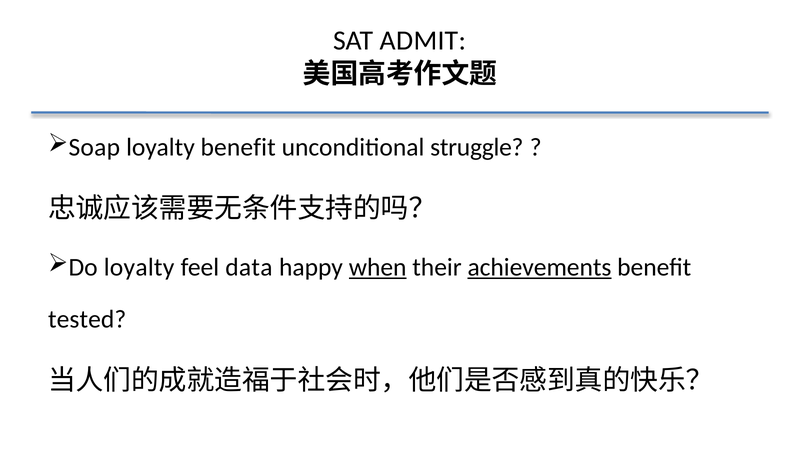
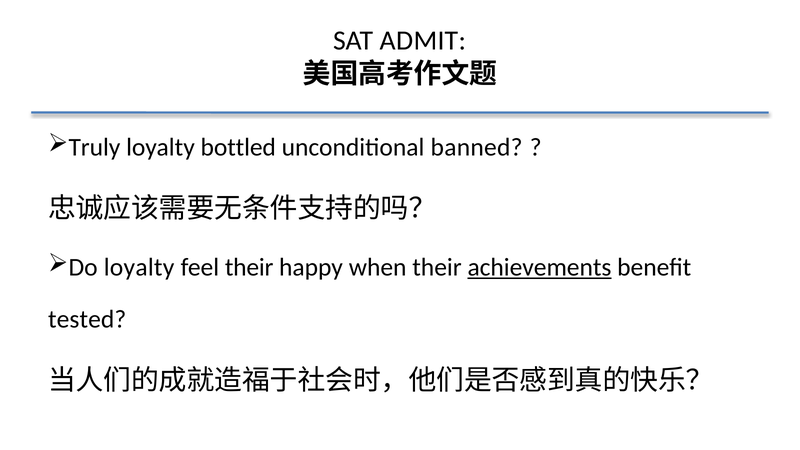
Soap: Soap -> Truly
loyalty benefit: benefit -> bottled
struggle: struggle -> banned
feel data: data -> their
when underline: present -> none
